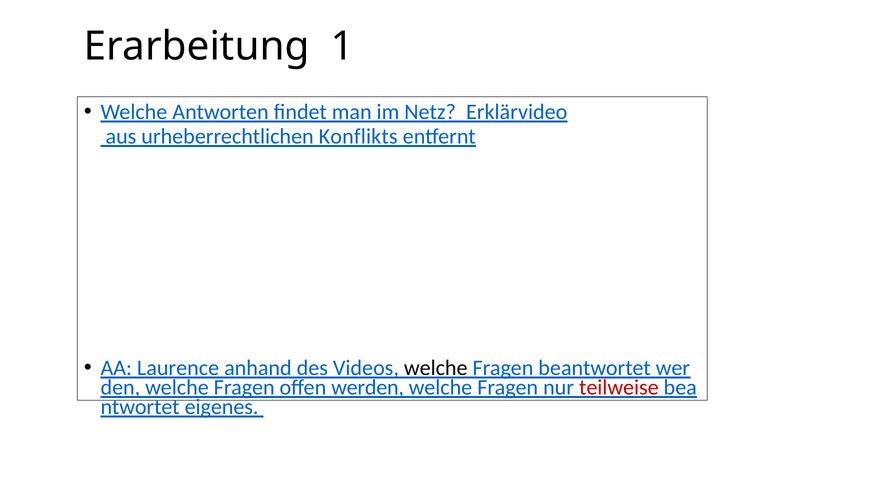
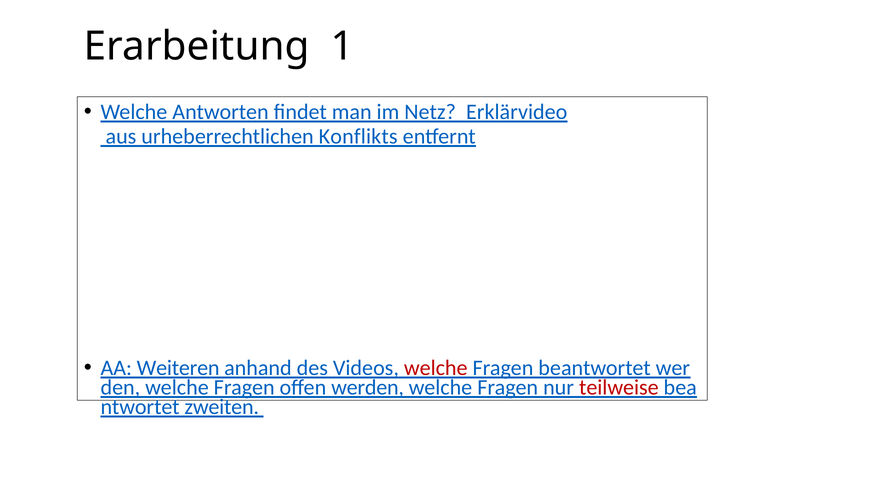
Laurence: Laurence -> Weiteren
welche at (436, 368) colour: black -> red
eigenes: eigenes -> zweiten
